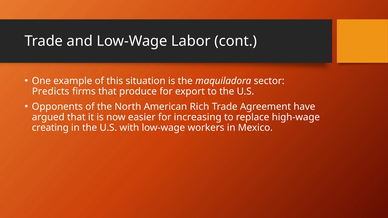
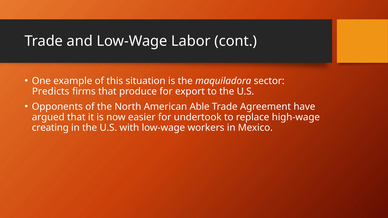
Rich: Rich -> Able
increasing: increasing -> undertook
